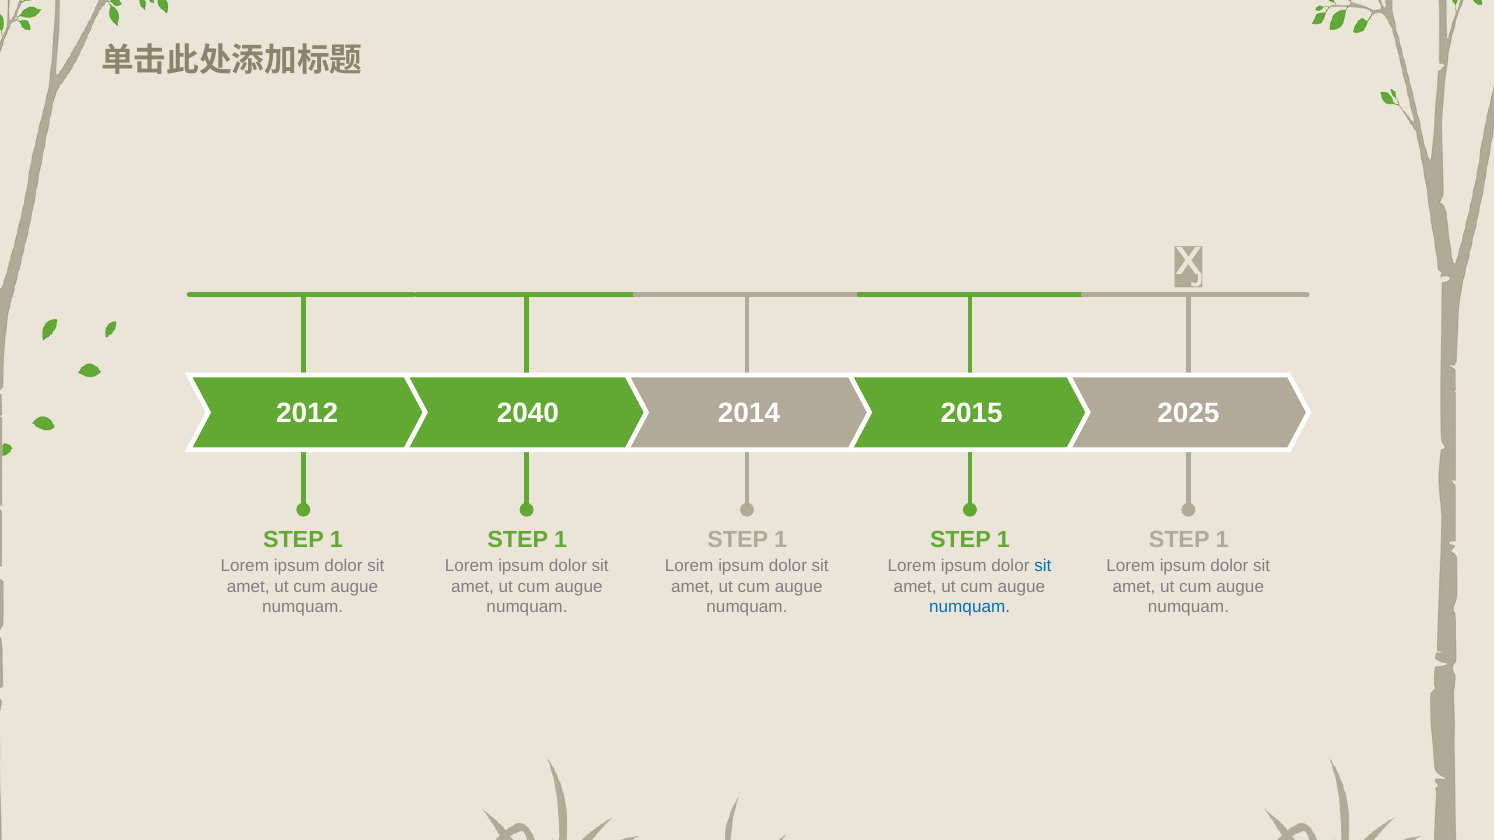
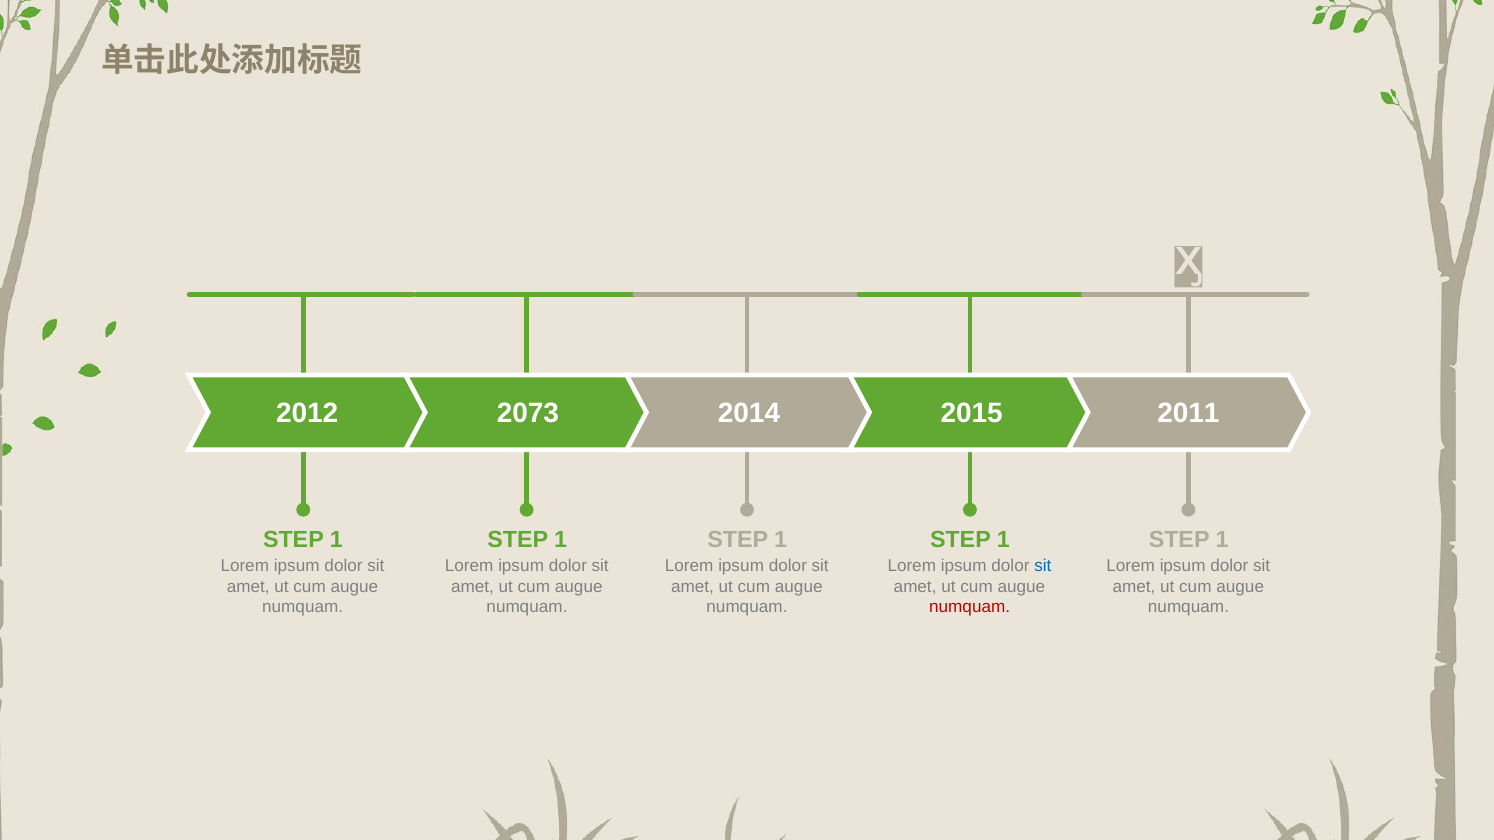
2040: 2040 -> 2073
2025: 2025 -> 2011
numquam at (970, 607) colour: blue -> red
